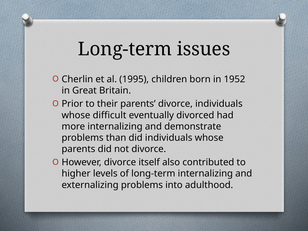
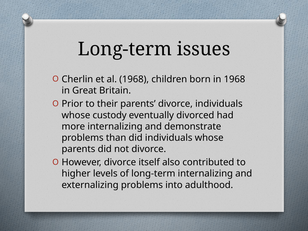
al 1995: 1995 -> 1968
in 1952: 1952 -> 1968
difficult: difficult -> custody
